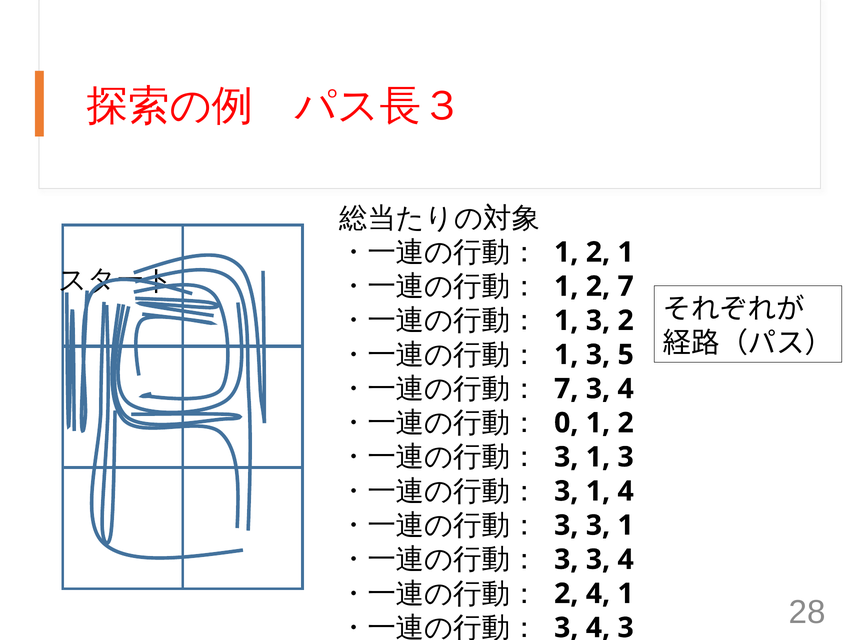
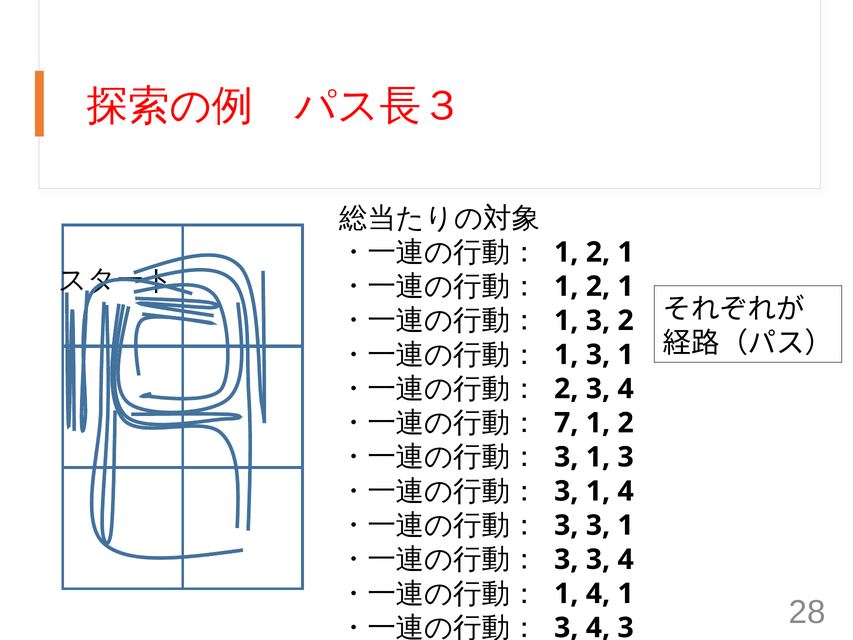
7 at (626, 286): 7 -> 1
1 3 5: 5 -> 1
7 at (566, 389): 7 -> 2
0: 0 -> 7
2 at (566, 593): 2 -> 1
